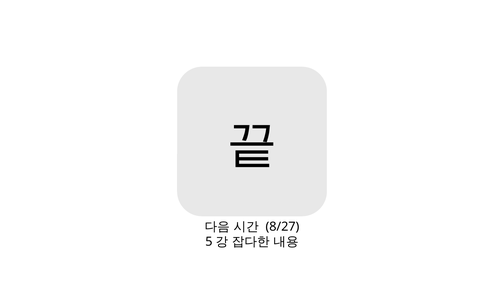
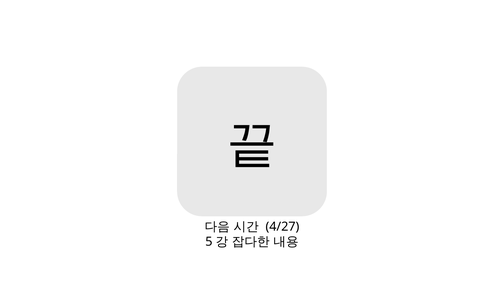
8/27: 8/27 -> 4/27
